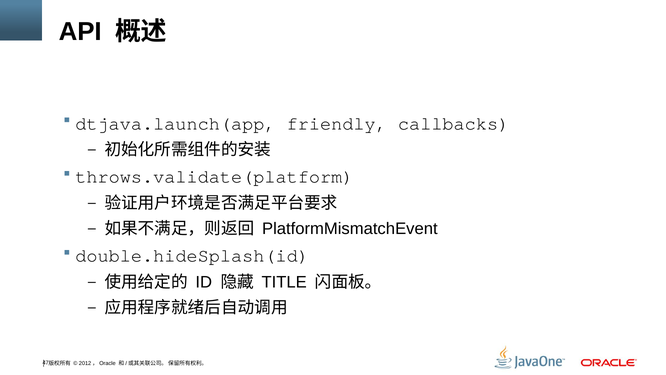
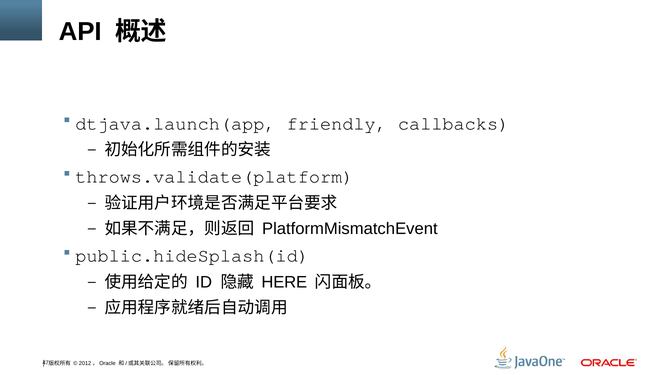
double.hideSplash(id: double.hideSplash(id -> public.hideSplash(id
TITLE: TITLE -> HERE
